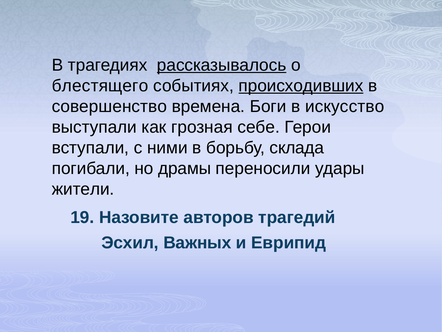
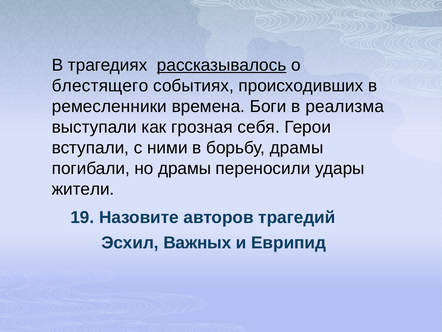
происходивших underline: present -> none
совершенство: совершенство -> ремесленники
искусство: искусство -> реализма
себе: себе -> себя
борьбу склада: склада -> драмы
